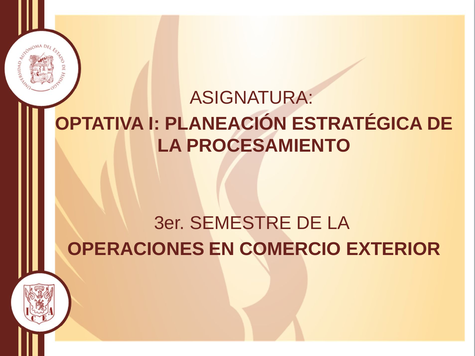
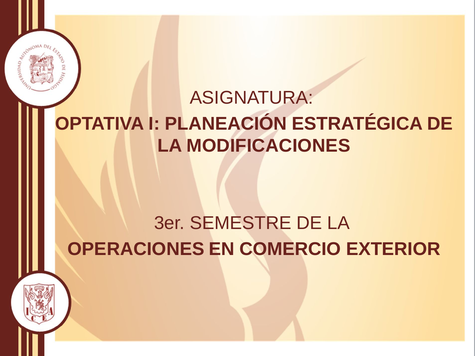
PROCESAMIENTO: PROCESAMIENTO -> MODIFICACIONES
